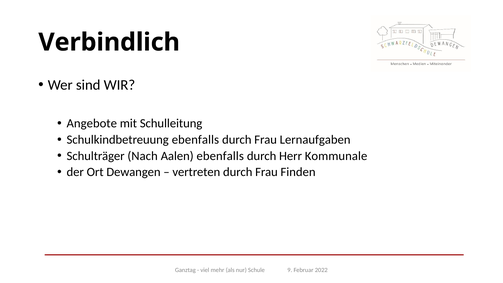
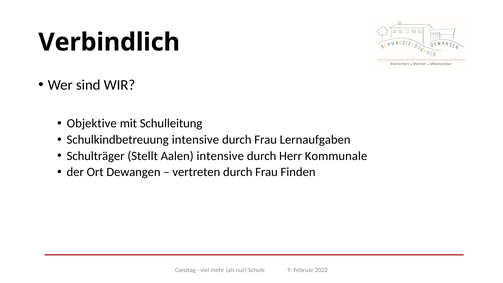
Angebote: Angebote -> Objektive
Schulkindbetreuung ebenfalls: ebenfalls -> intensive
Nach: Nach -> Stellt
Aalen ebenfalls: ebenfalls -> intensive
